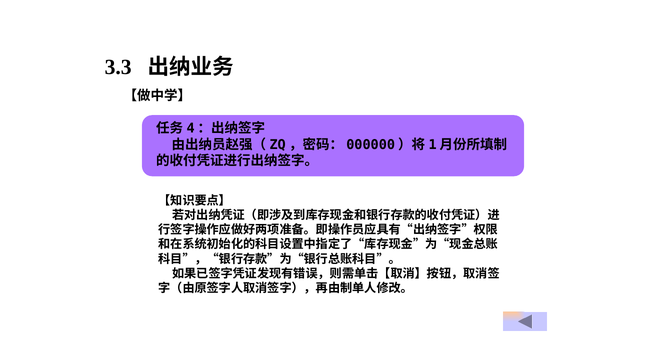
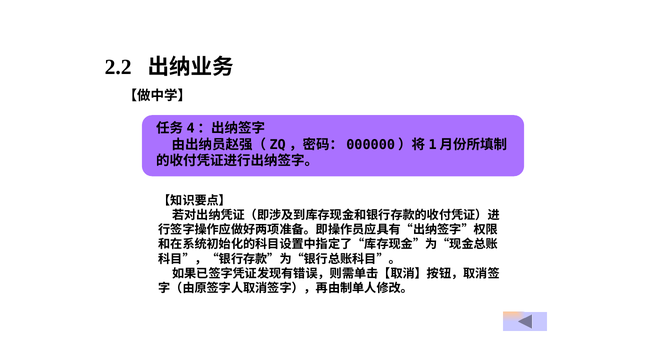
3.3: 3.3 -> 2.2
